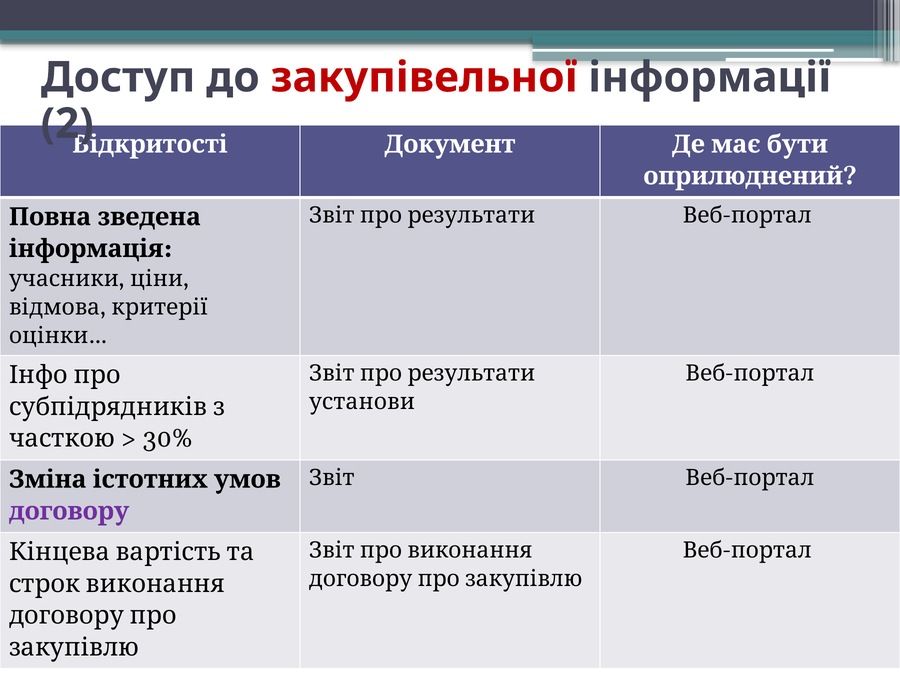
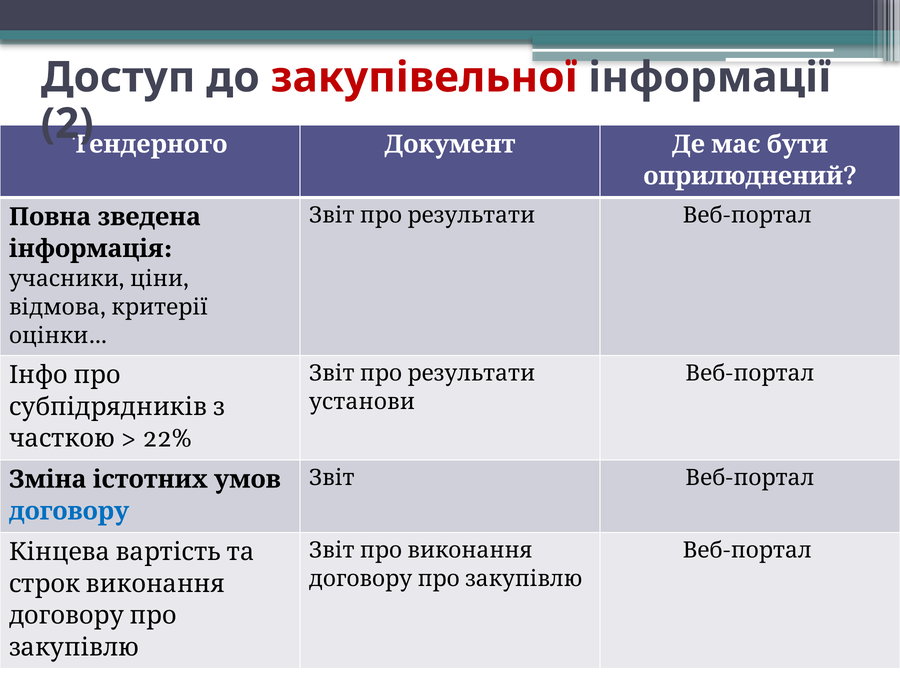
Відкритості: Відкритості -> Тендерного
30%: 30% -> 22%
договору colour: purple -> blue
